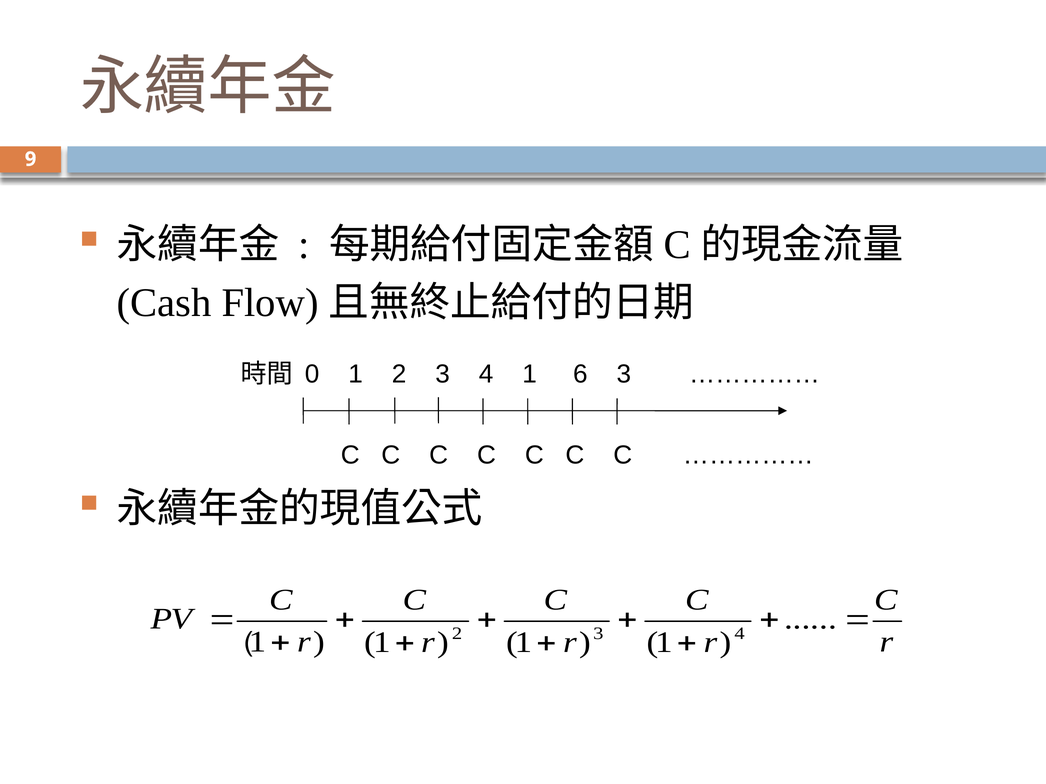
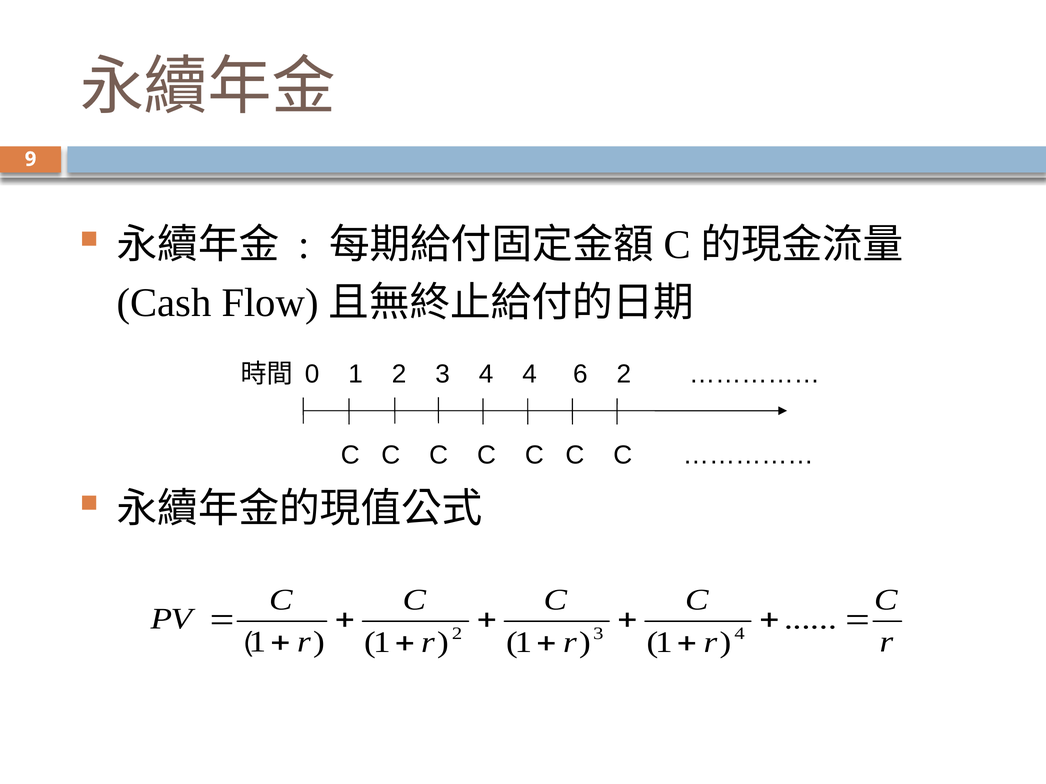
4 1: 1 -> 4
6 3: 3 -> 2
